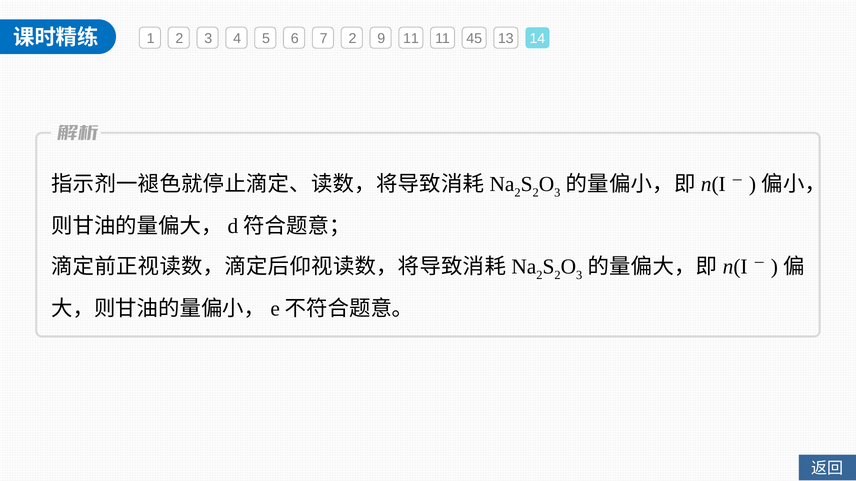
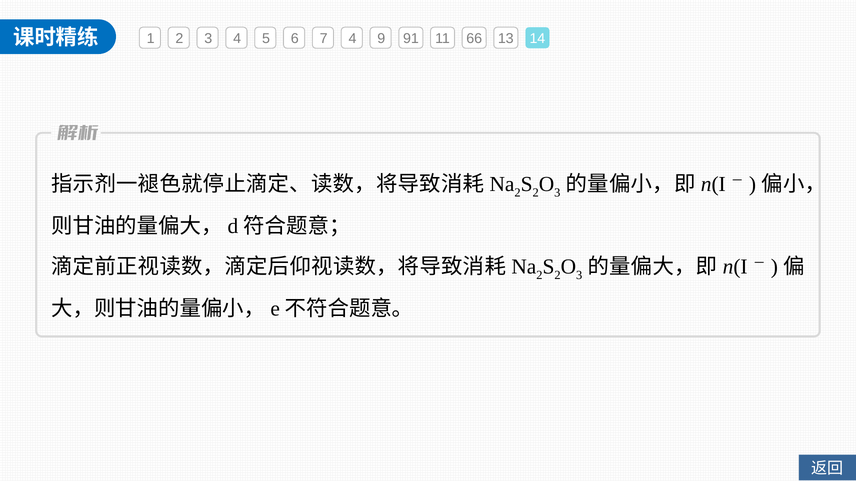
7 2: 2 -> 4
9 11: 11 -> 91
45: 45 -> 66
